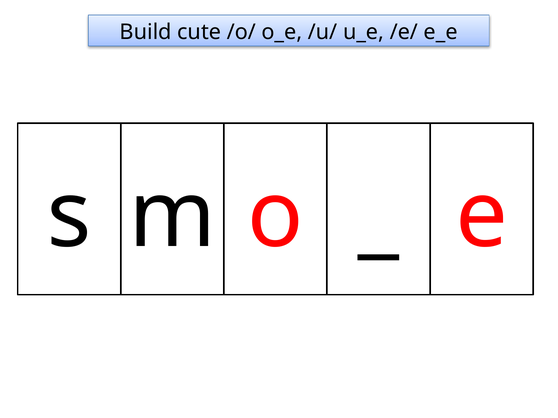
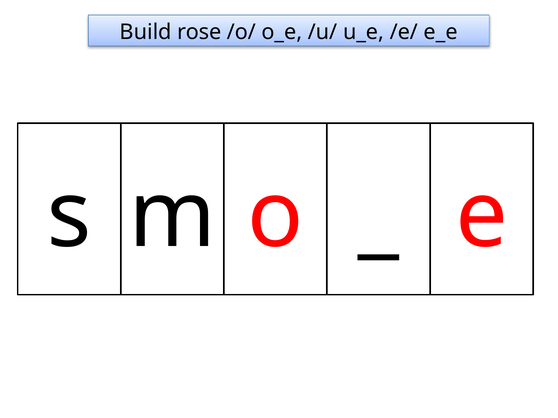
cute: cute -> rose
